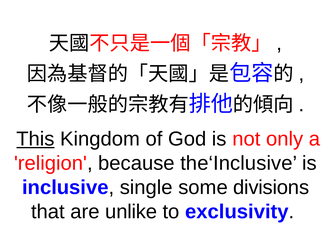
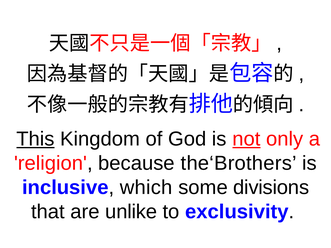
not underline: none -> present
the‘Inclusive: the‘Inclusive -> the‘Brothers
single: single -> which
